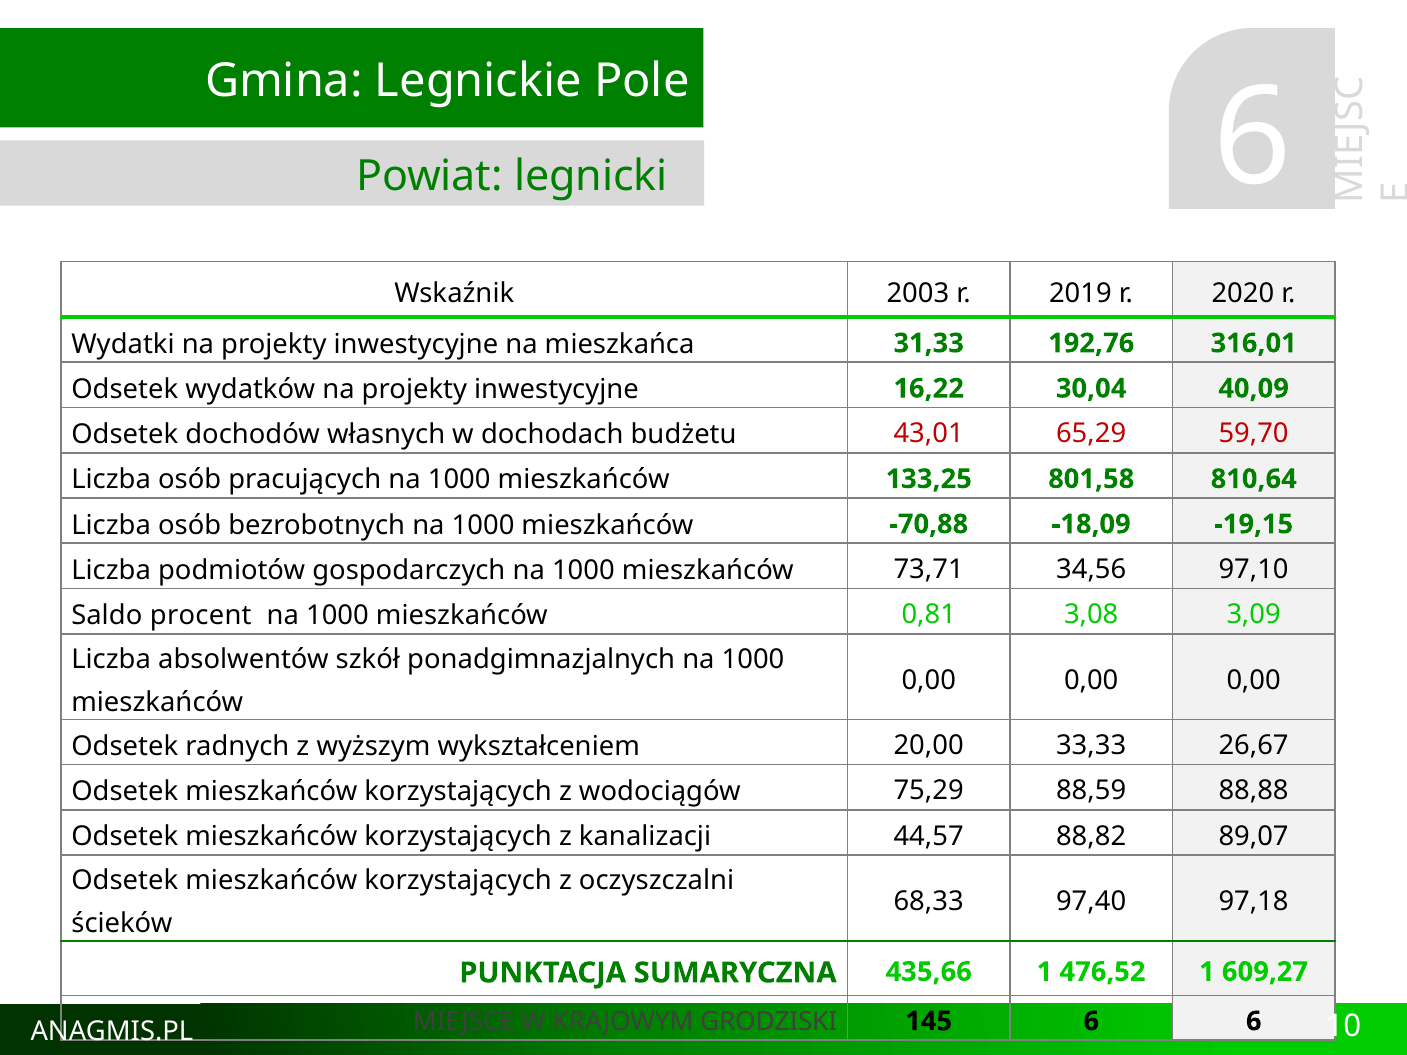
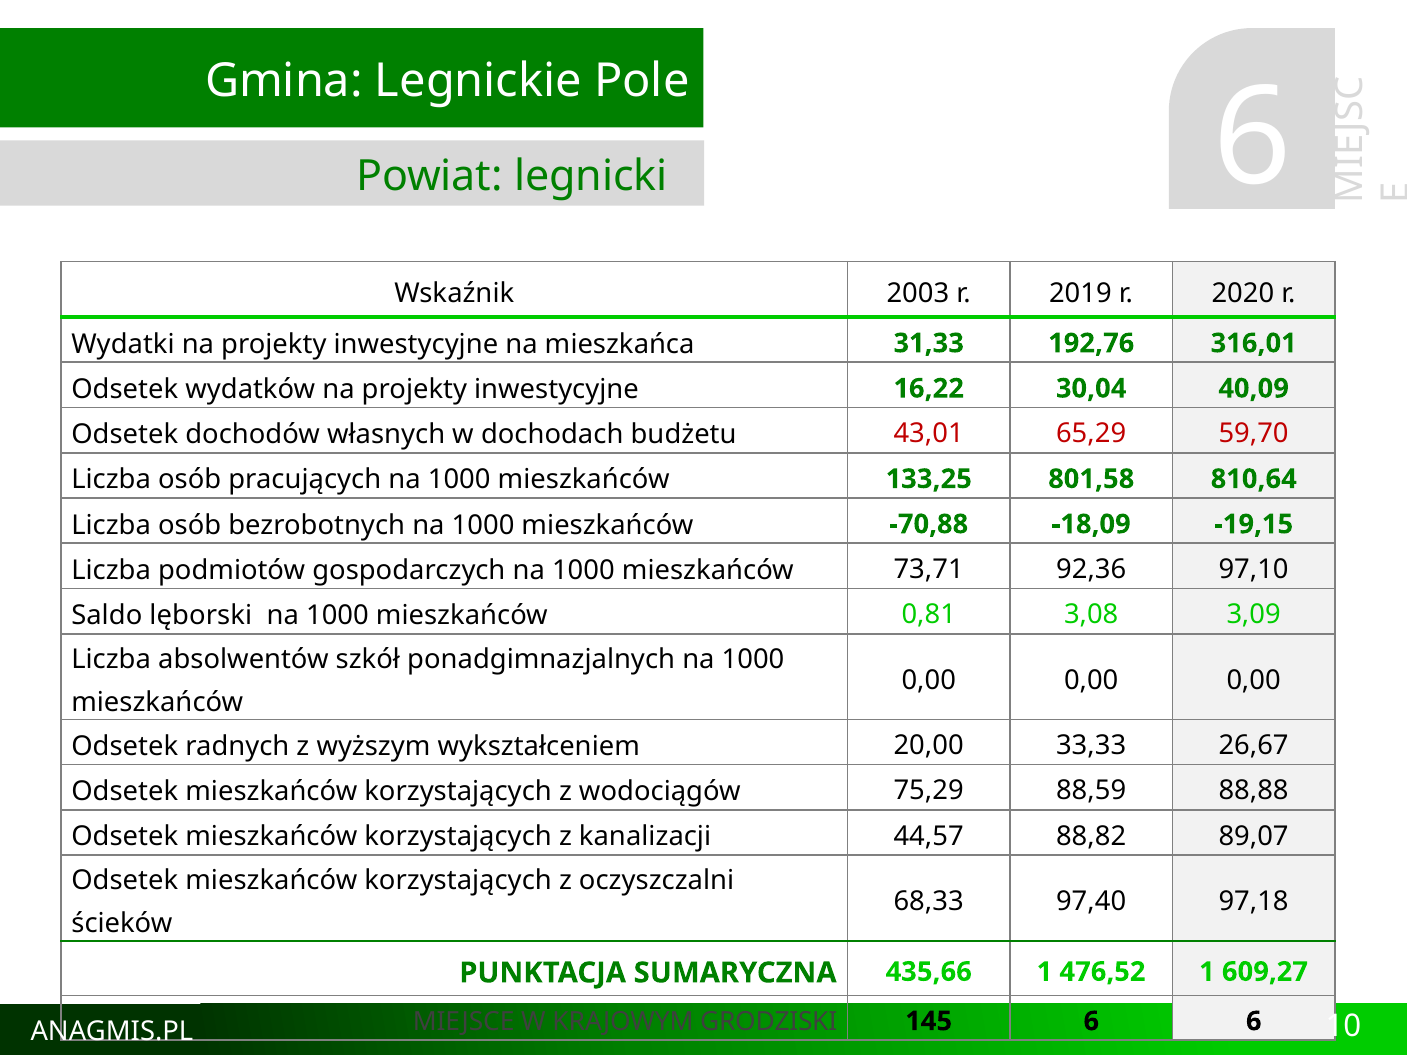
34,56: 34,56 -> 92,36
procent: procent -> lęborski
